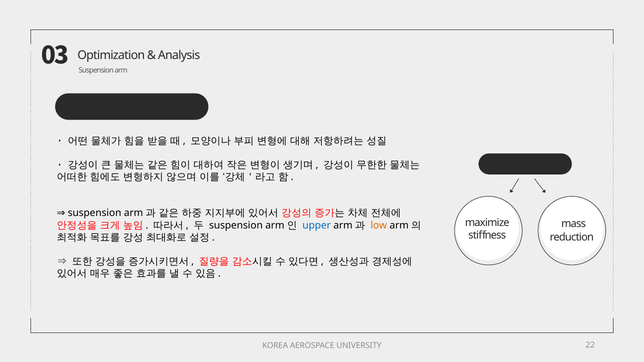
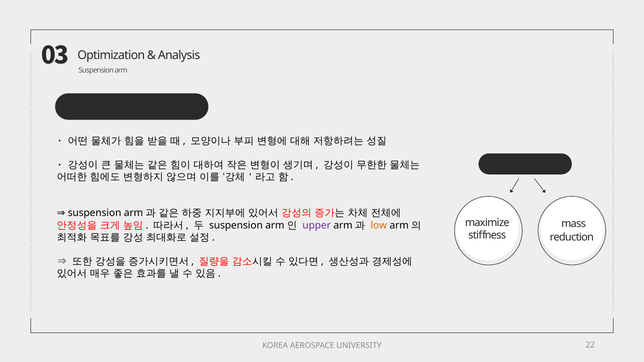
upper colour: blue -> purple
